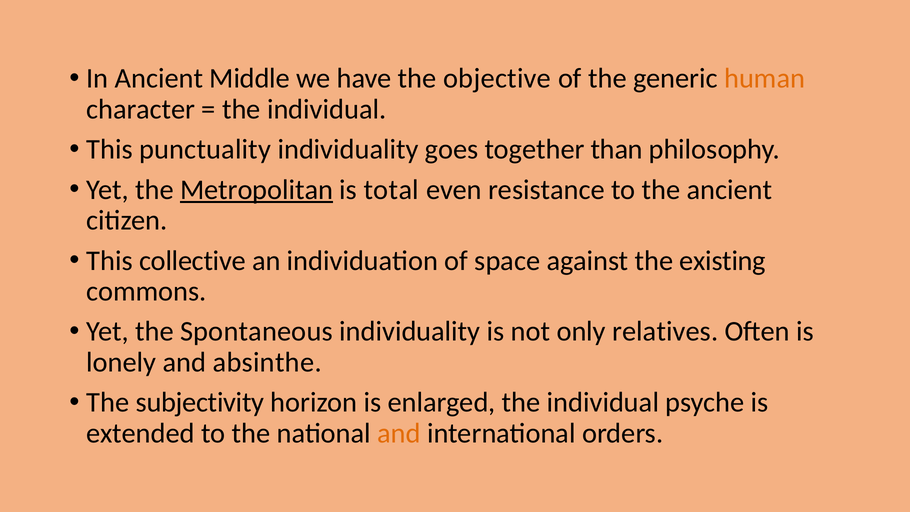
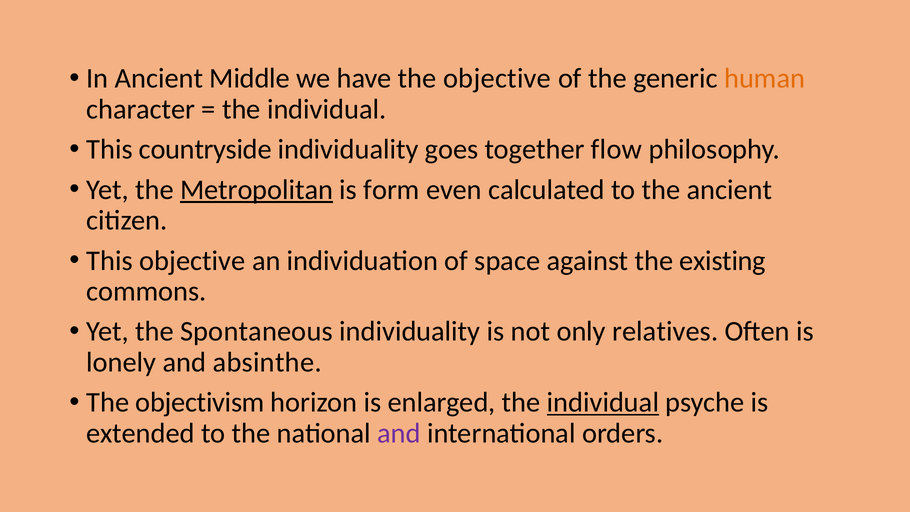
punctuality: punctuality -> countryside
than: than -> flow
total: total -> form
resistance: resistance -> calculated
This collective: collective -> objective
subjectivity: subjectivity -> objectivism
individual at (603, 402) underline: none -> present
and at (399, 433) colour: orange -> purple
